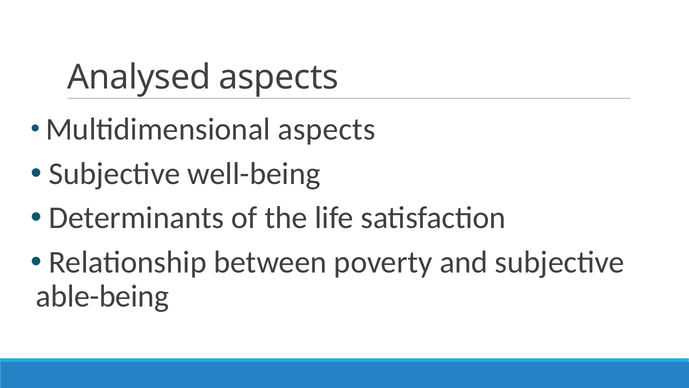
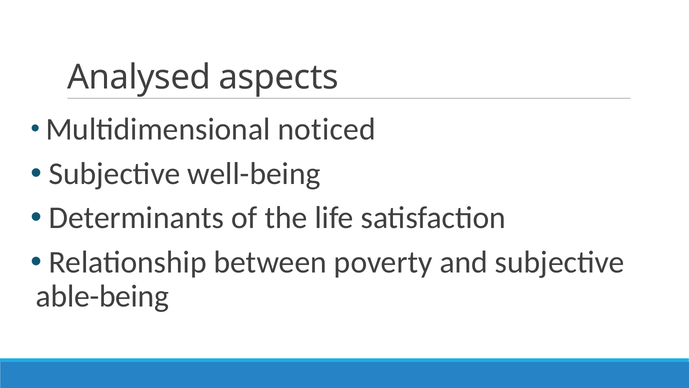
Multidimensional aspects: aspects -> noticed
